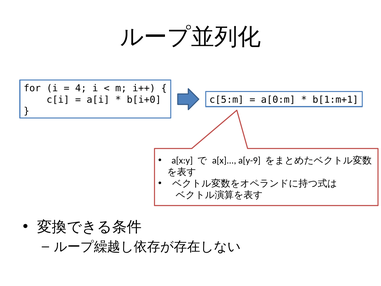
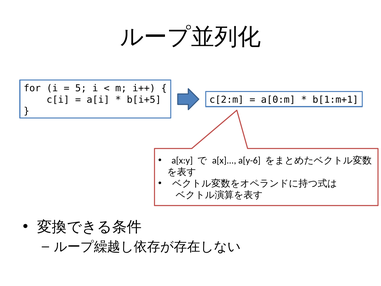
4: 4 -> 5
b[i+0: b[i+0 -> b[i+5
c[5:m: c[5:m -> c[2:m
a[y-9: a[y-9 -> a[y-6
